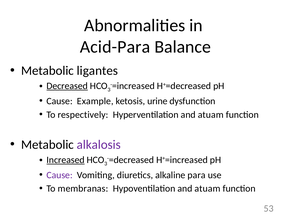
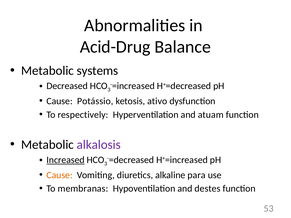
Acid-Para: Acid-Para -> Acid-Drug
ligantes: ligantes -> systems
Decreased underline: present -> none
Example: Example -> Potássio
urine: urine -> ativo
Cause at (60, 175) colour: purple -> orange
Hypoventilation and atuam: atuam -> destes
